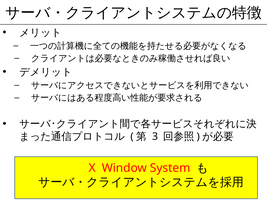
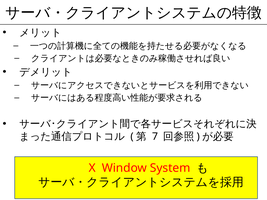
3 at (155, 137): 3 -> 7
